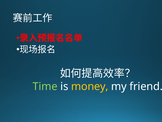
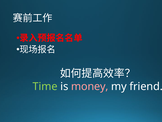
money colour: yellow -> pink
